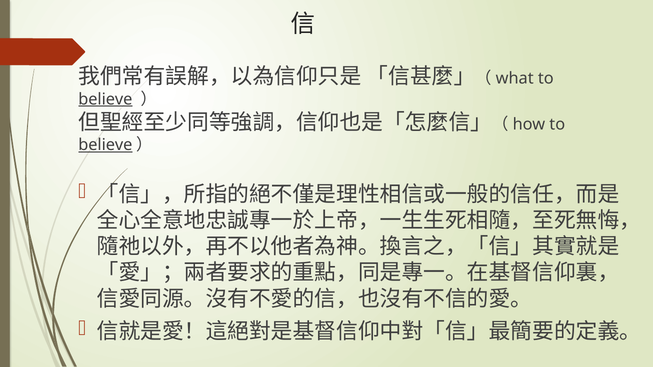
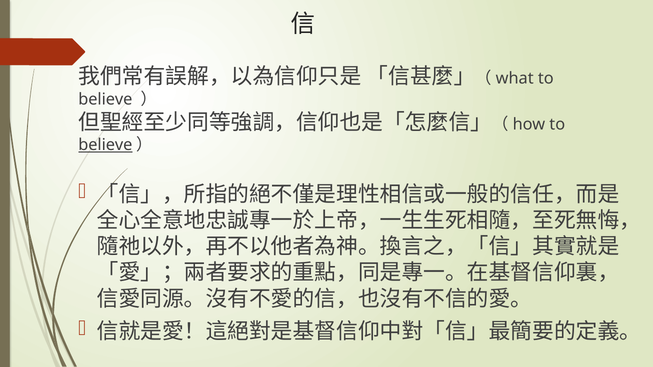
believe at (105, 99) underline: present -> none
